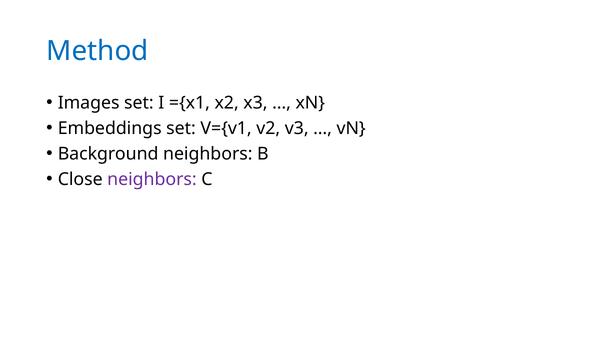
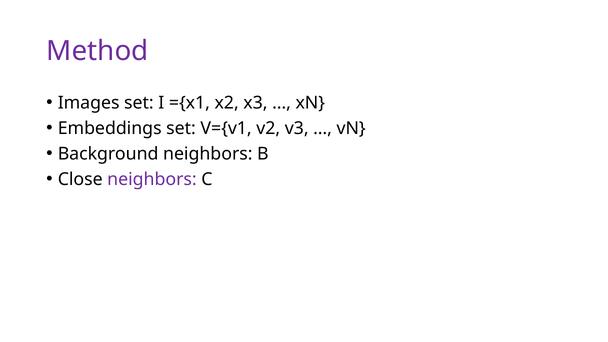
Method colour: blue -> purple
